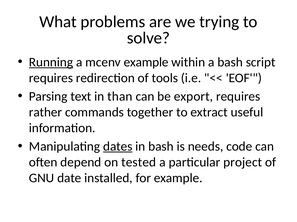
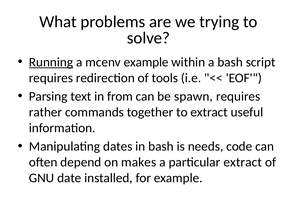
than: than -> from
export: export -> spawn
dates underline: present -> none
tested: tested -> makes
particular project: project -> extract
